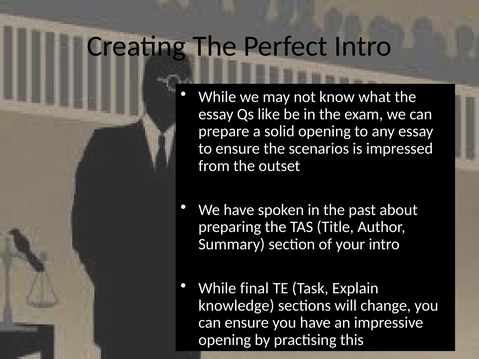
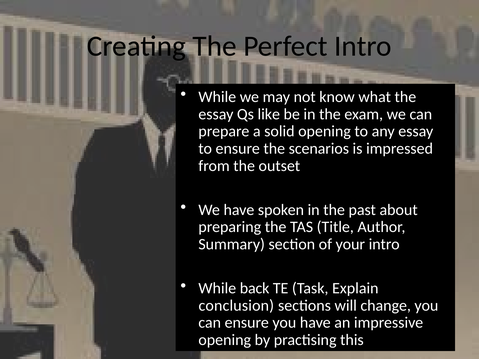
final: final -> back
knowledge: knowledge -> conclusion
